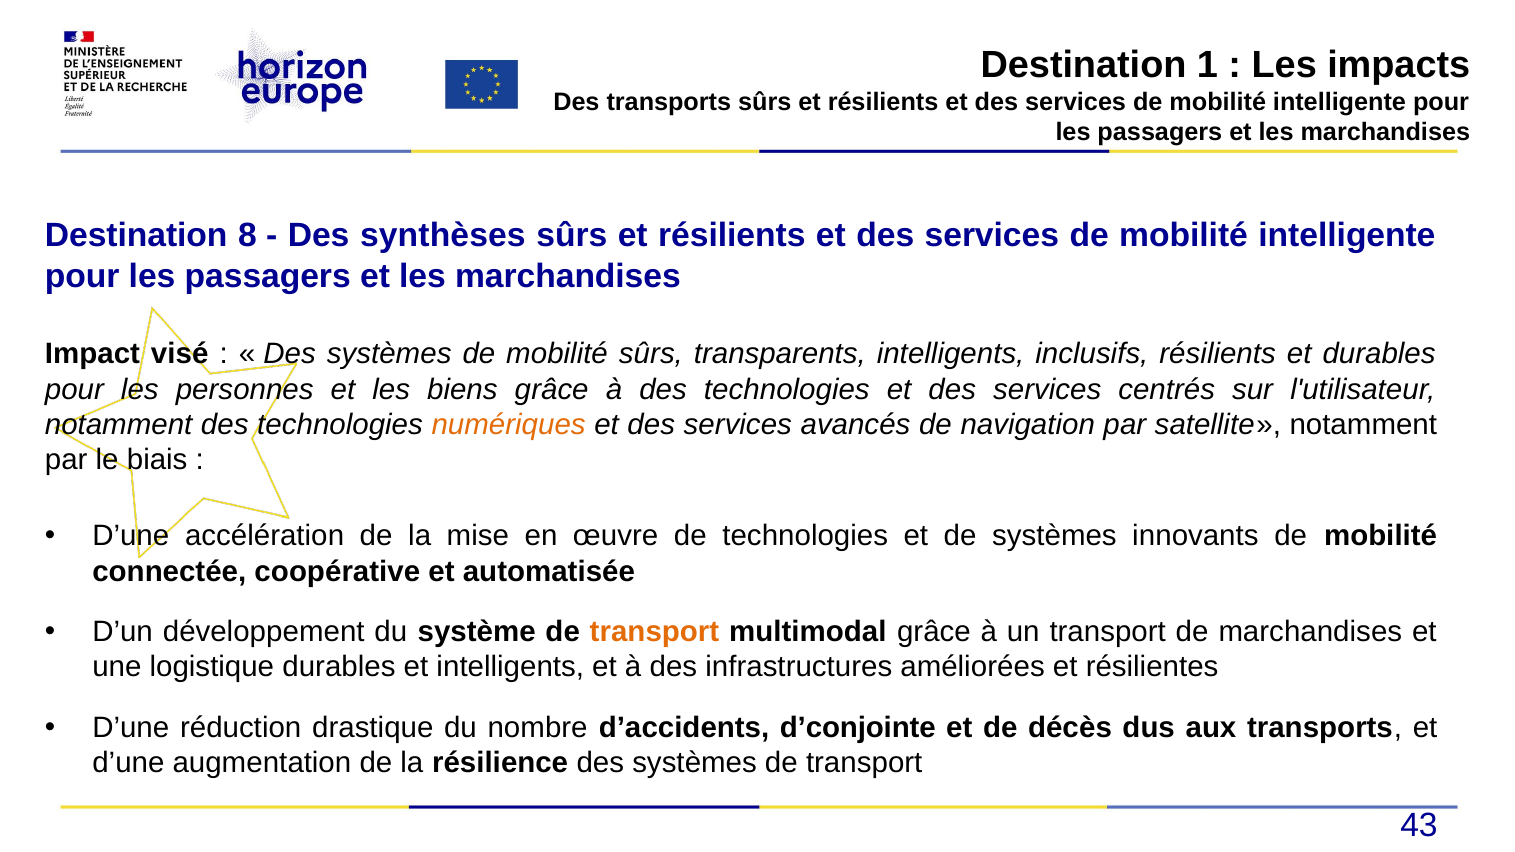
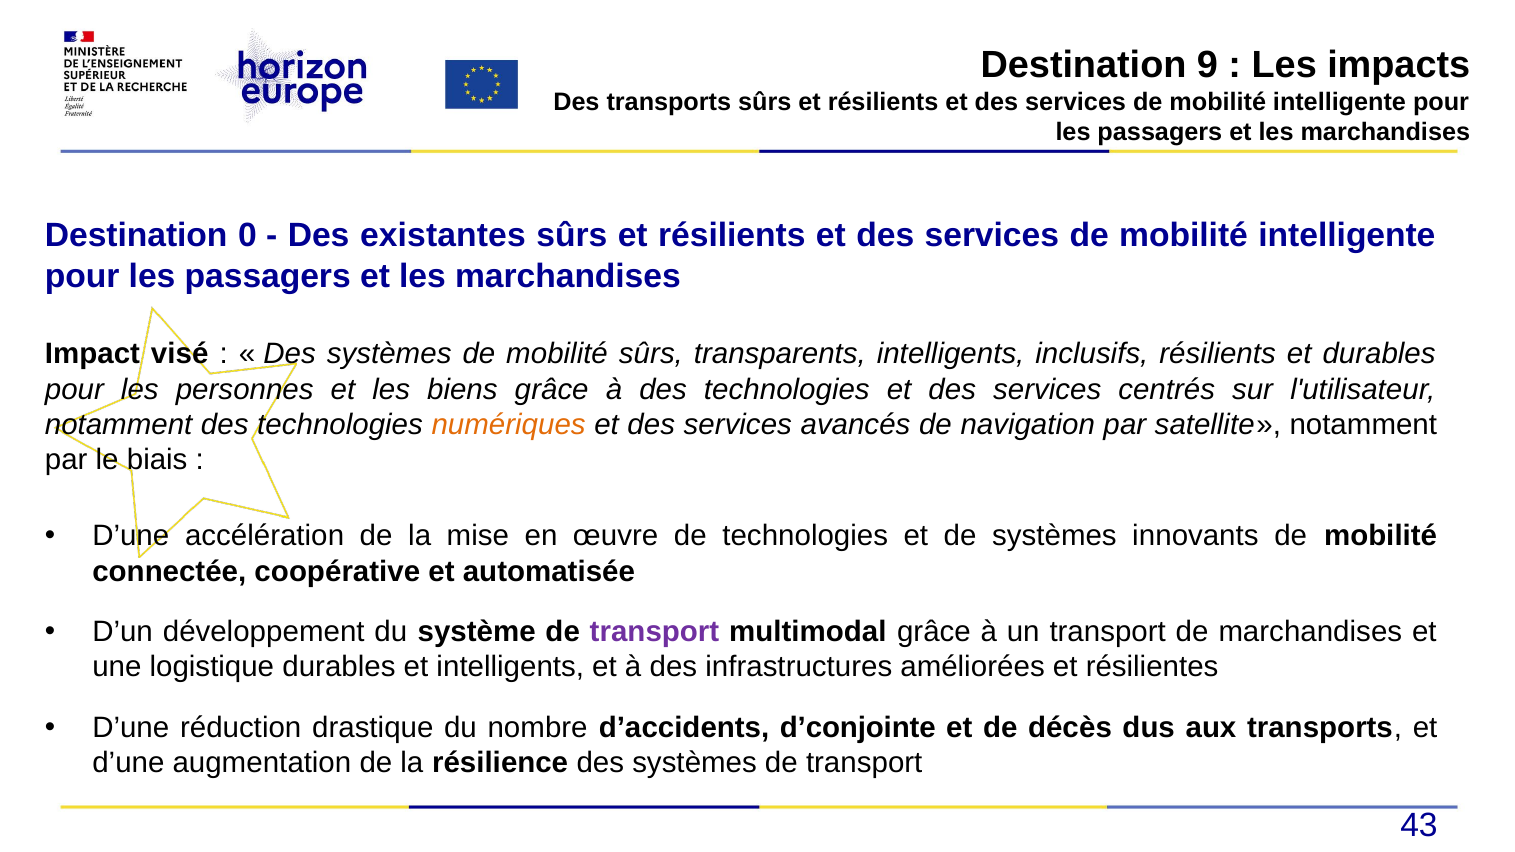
1: 1 -> 9
8: 8 -> 0
synthèses: synthèses -> existantes
transport at (654, 632) colour: orange -> purple
